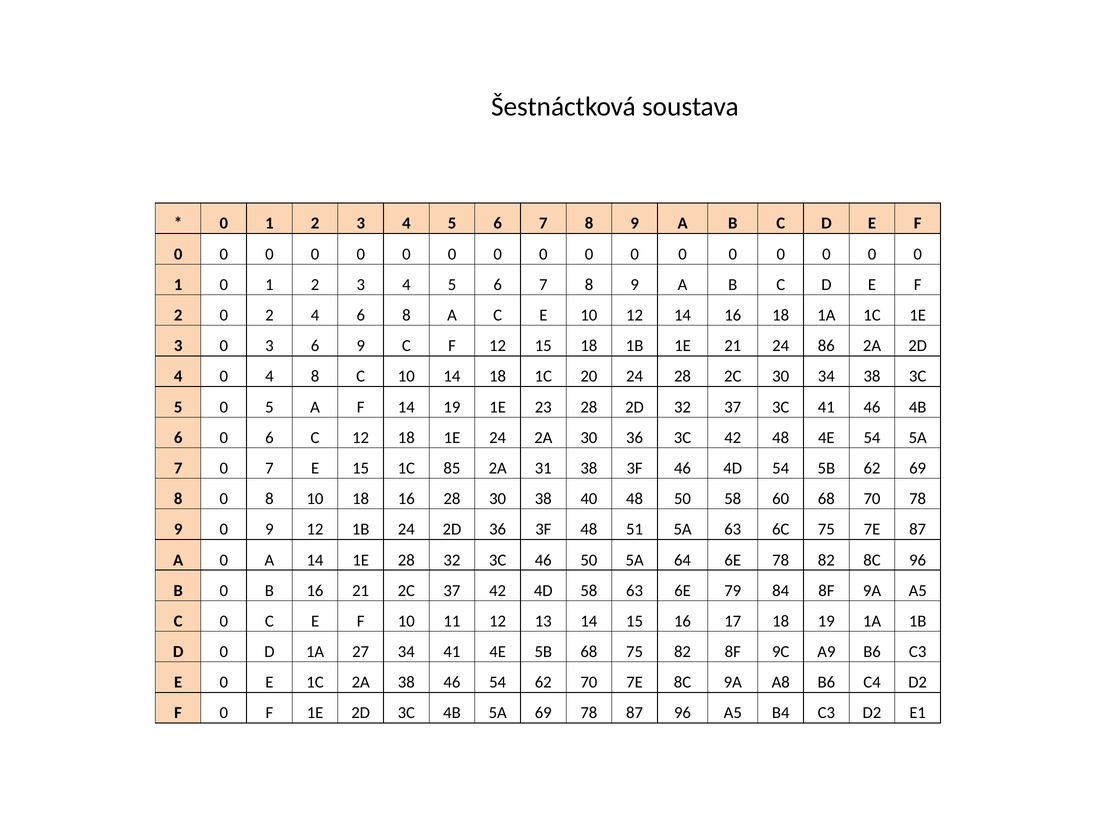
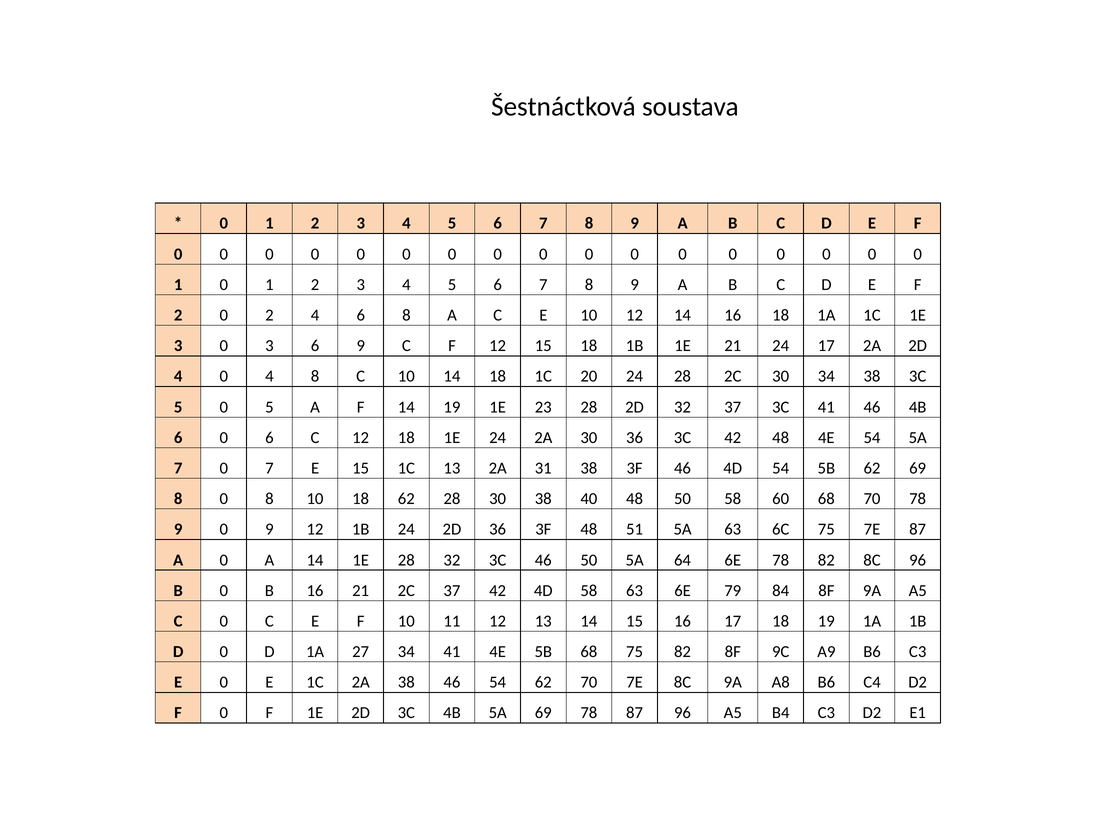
24 86: 86 -> 17
1C 85: 85 -> 13
18 16: 16 -> 62
